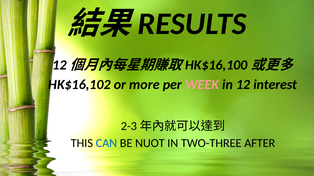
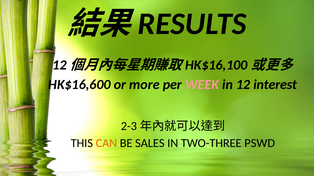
HK$16,102: HK$16,102 -> HK$16,600
CAN colour: blue -> orange
NUOT: NUOT -> SALES
AFTER: AFTER -> PSWD
